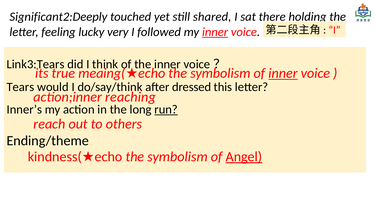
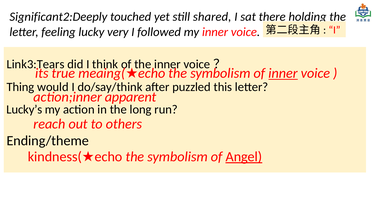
inner at (215, 32) underline: present -> none
Tears: Tears -> Thing
dressed: dressed -> puzzled
reaching: reaching -> apparent
Inner’s: Inner’s -> Lucky’s
run underline: present -> none
